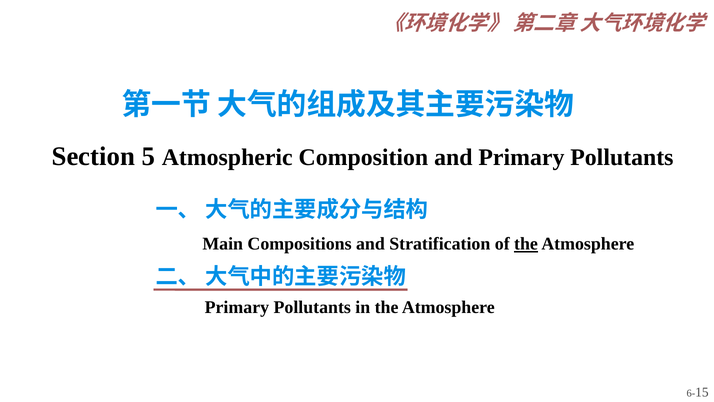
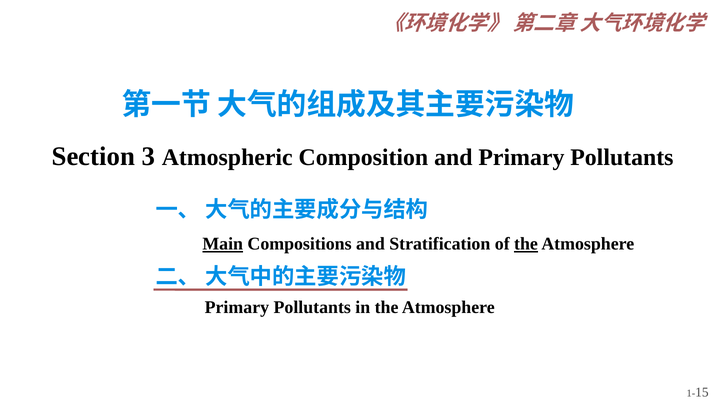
5: 5 -> 3
Main underline: none -> present
6-: 6- -> 1-
